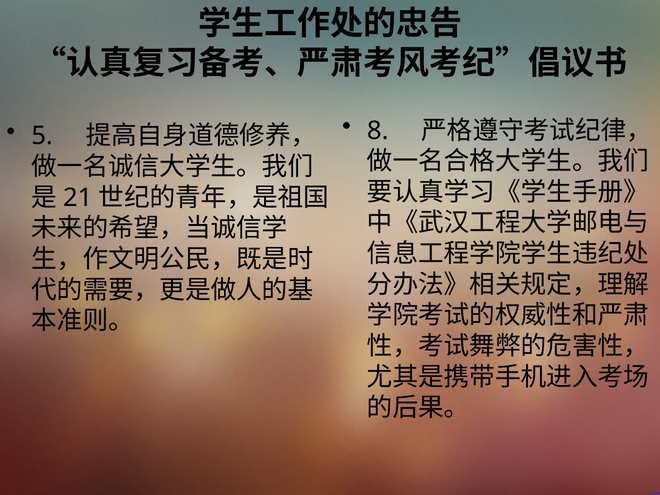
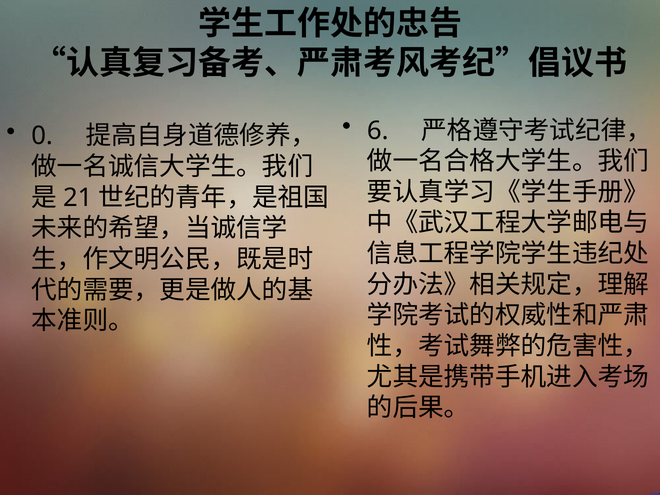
8: 8 -> 6
5: 5 -> 0
